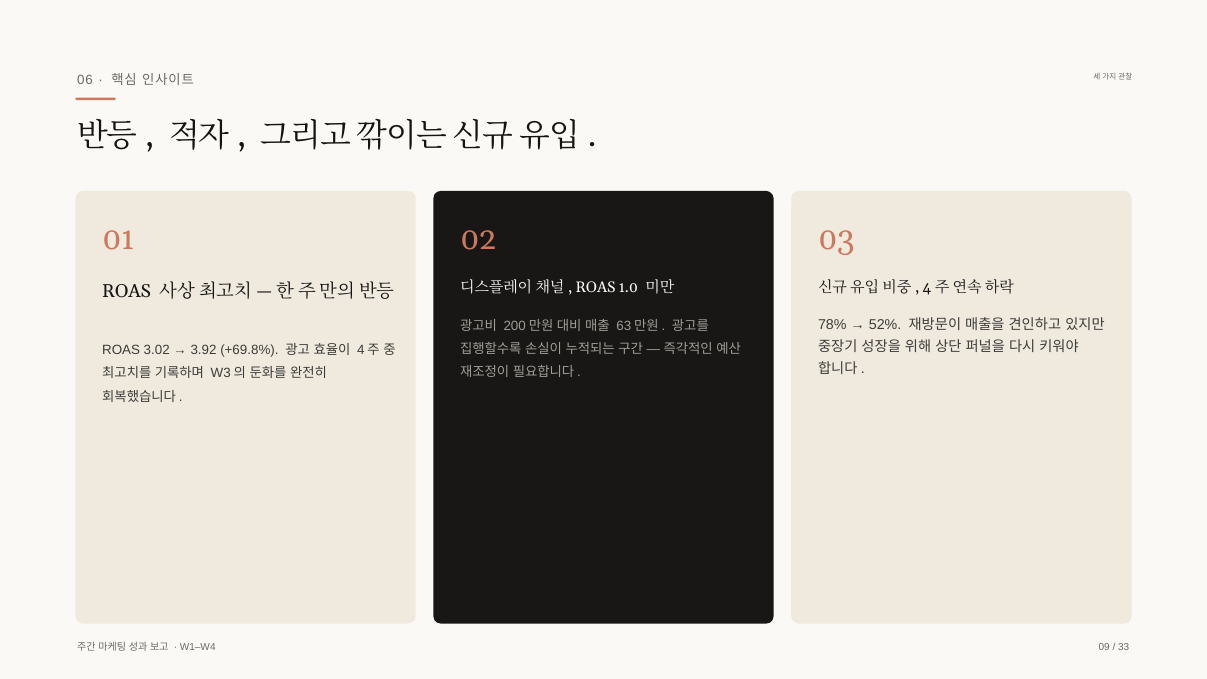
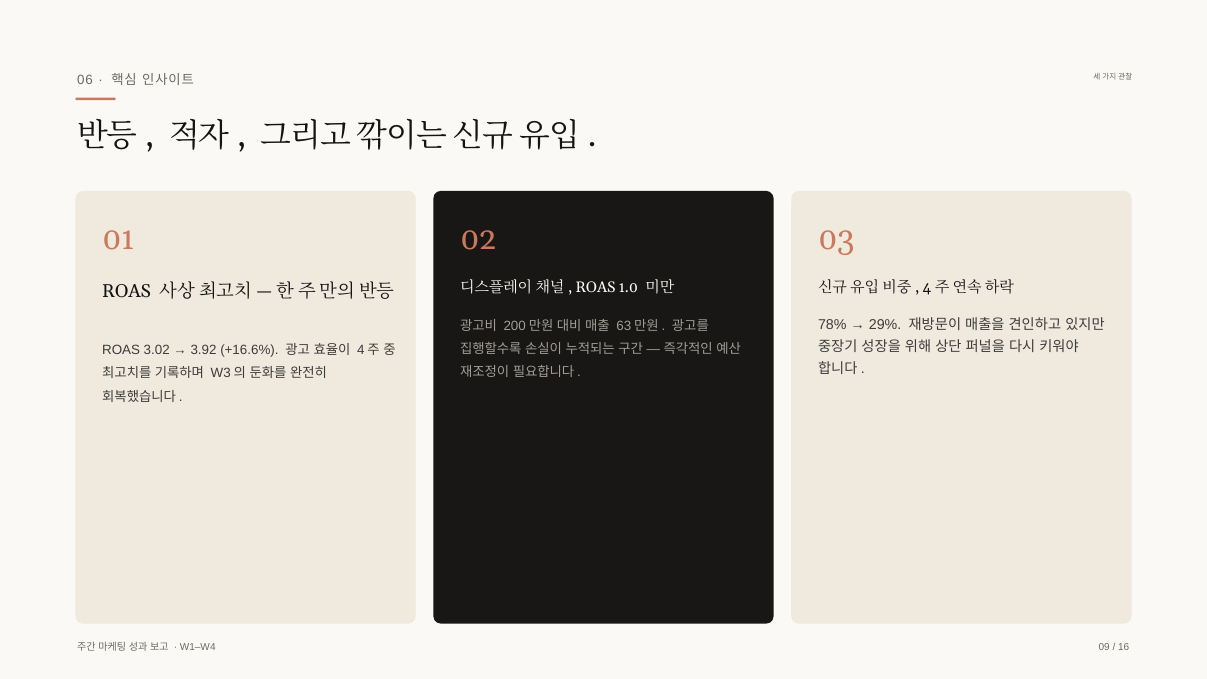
52%: 52% -> 29%
+69.8%: +69.8% -> +16.6%
33: 33 -> 16
